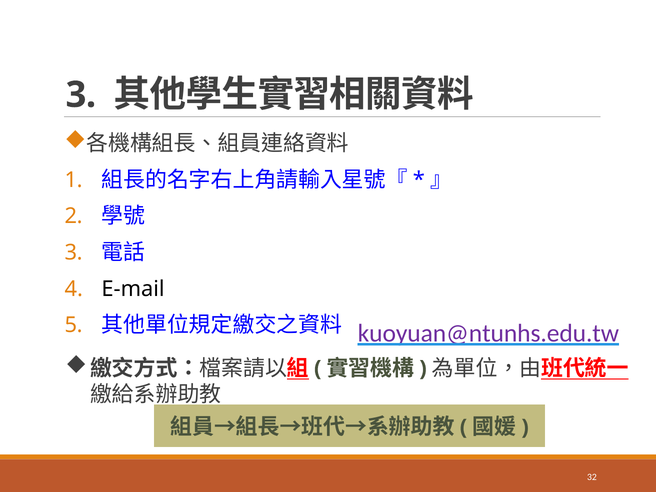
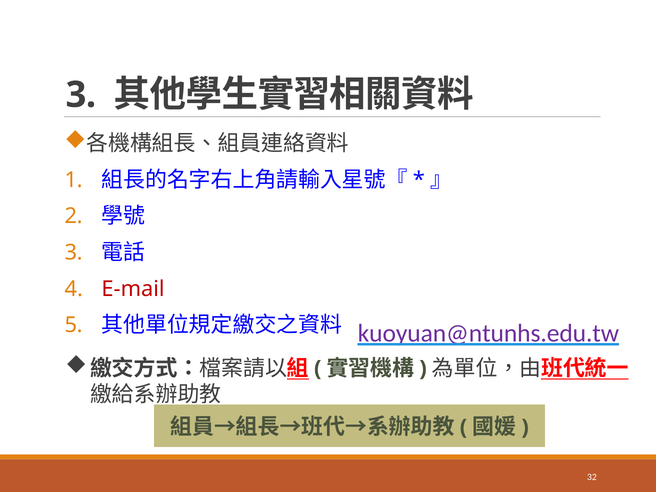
E-mail colour: black -> red
